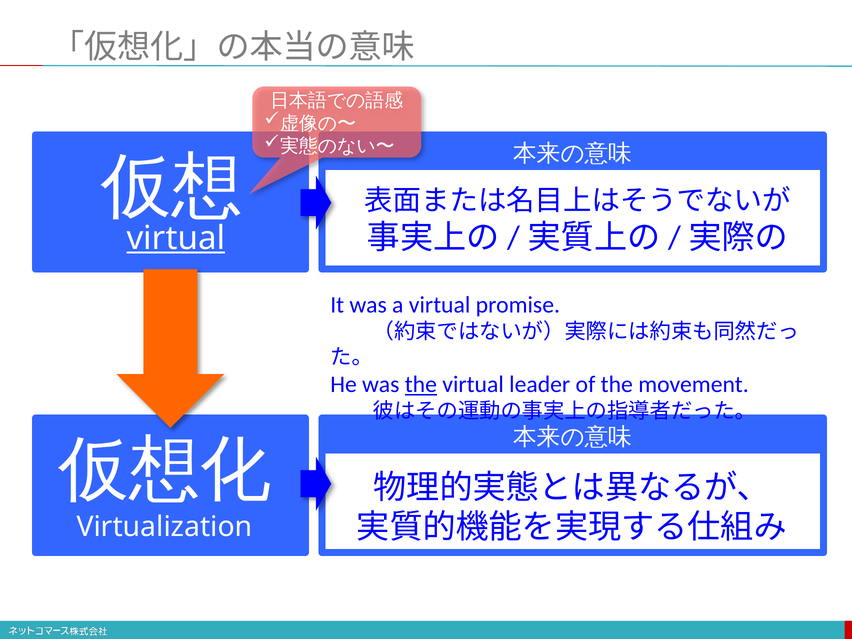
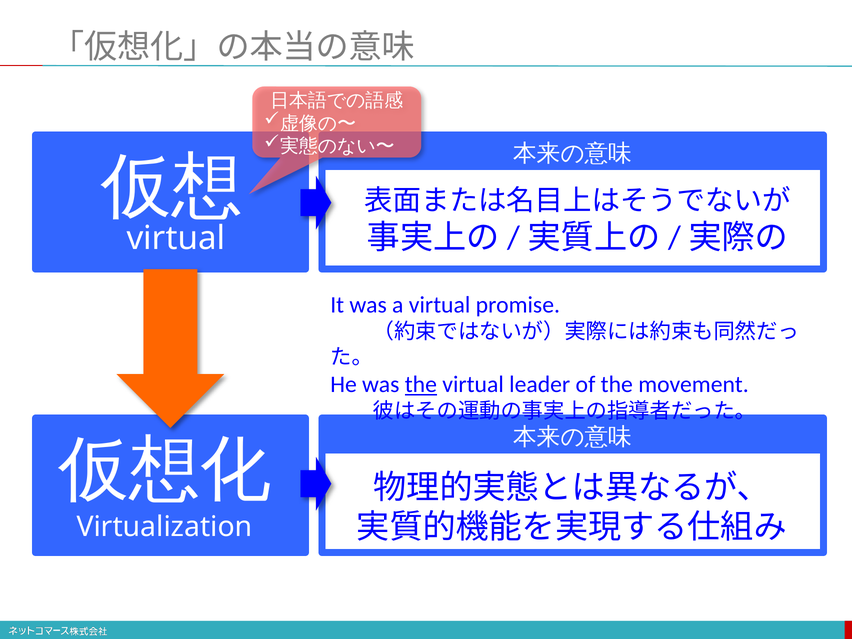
virtual at (176, 238) underline: present -> none
